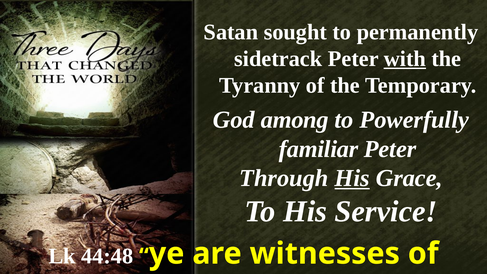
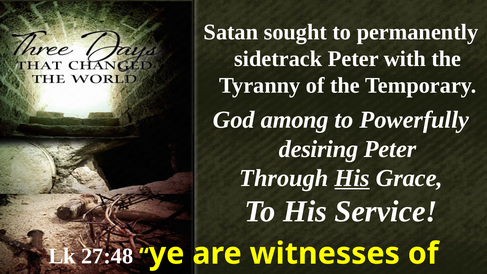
with underline: present -> none
familiar: familiar -> desiring
44:48: 44:48 -> 27:48
